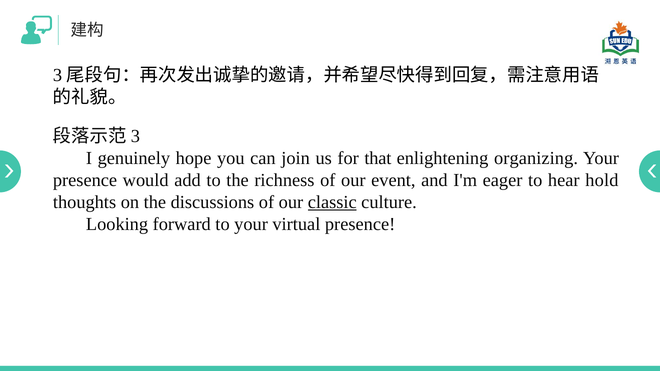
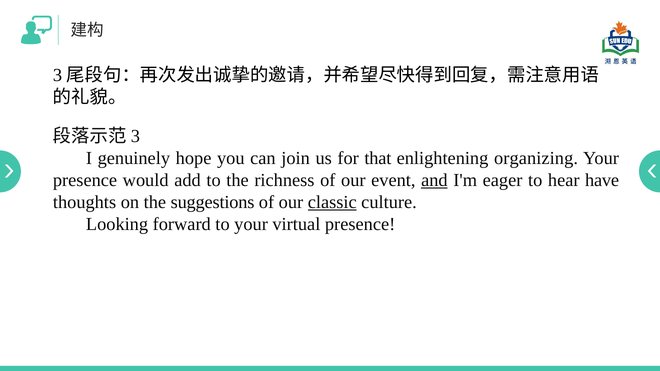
and underline: none -> present
hold: hold -> have
discussions: discussions -> suggestions
